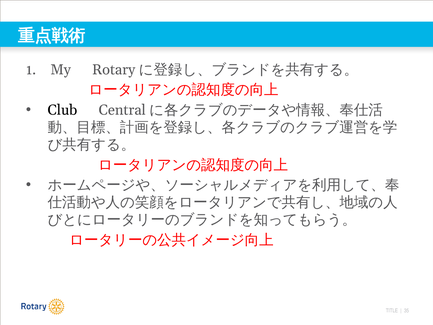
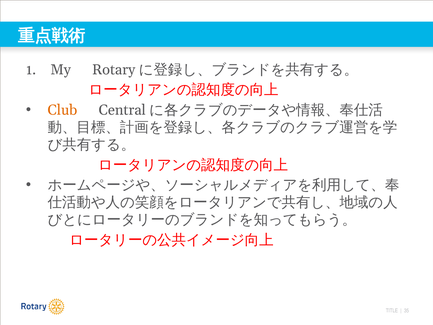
Club colour: black -> orange
